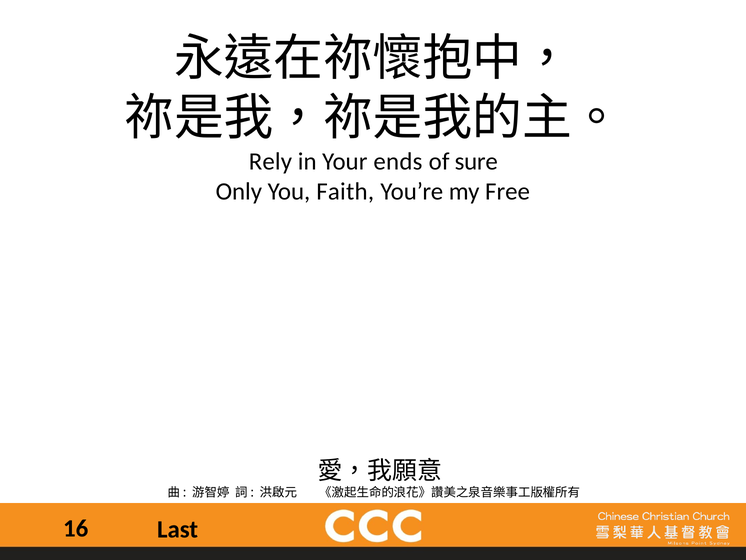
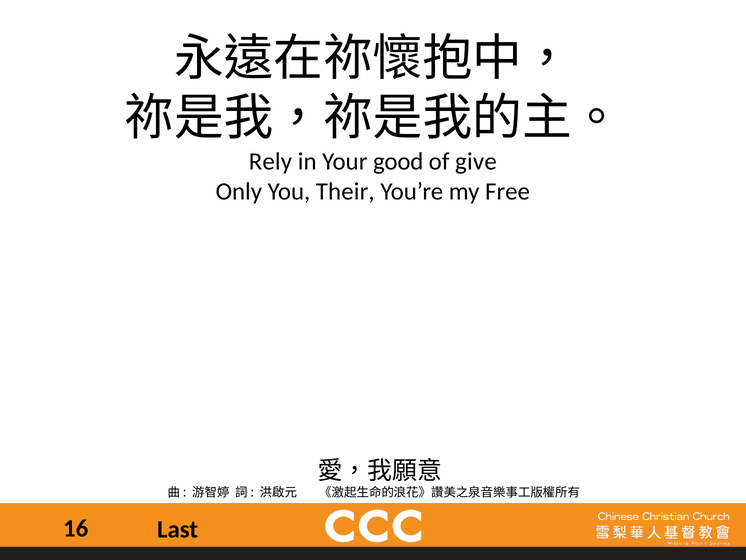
ends: ends -> good
sure: sure -> give
Faith: Faith -> Their
